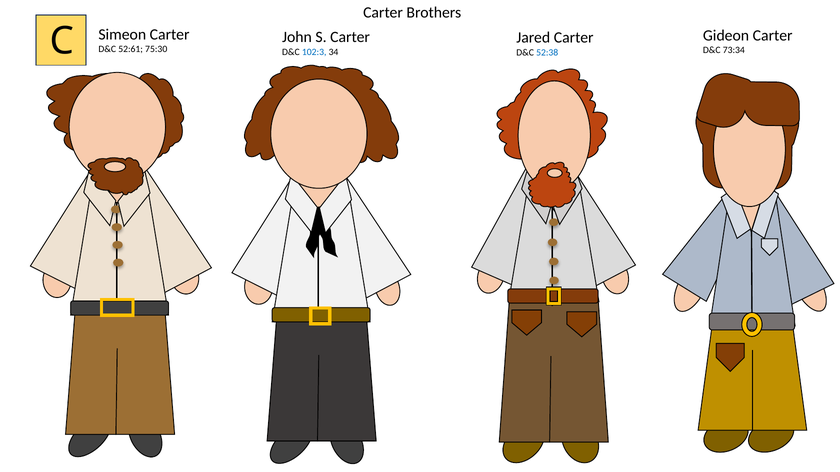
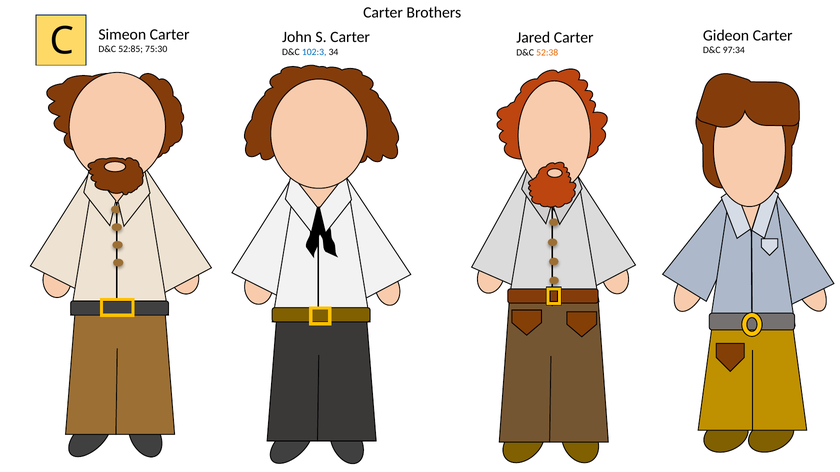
52:61: 52:61 -> 52:85
73:34: 73:34 -> 97:34
52:38 colour: blue -> orange
